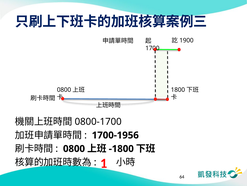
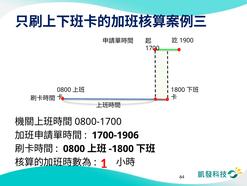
1700-1956: 1700-1956 -> 1700-1906
